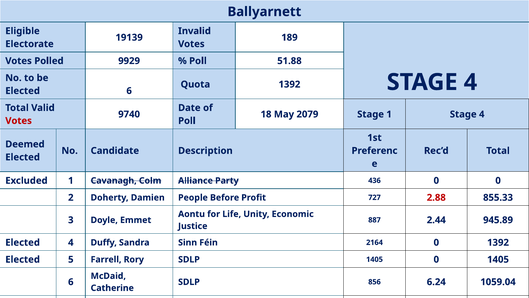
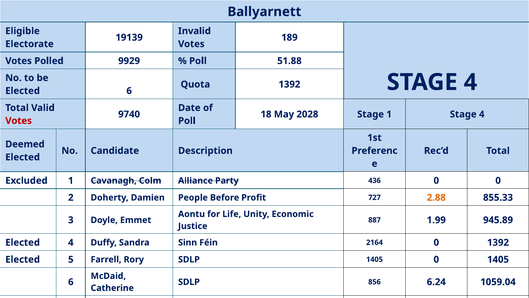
2079: 2079 -> 2028
2.88 colour: red -> orange
2.44: 2.44 -> 1.99
